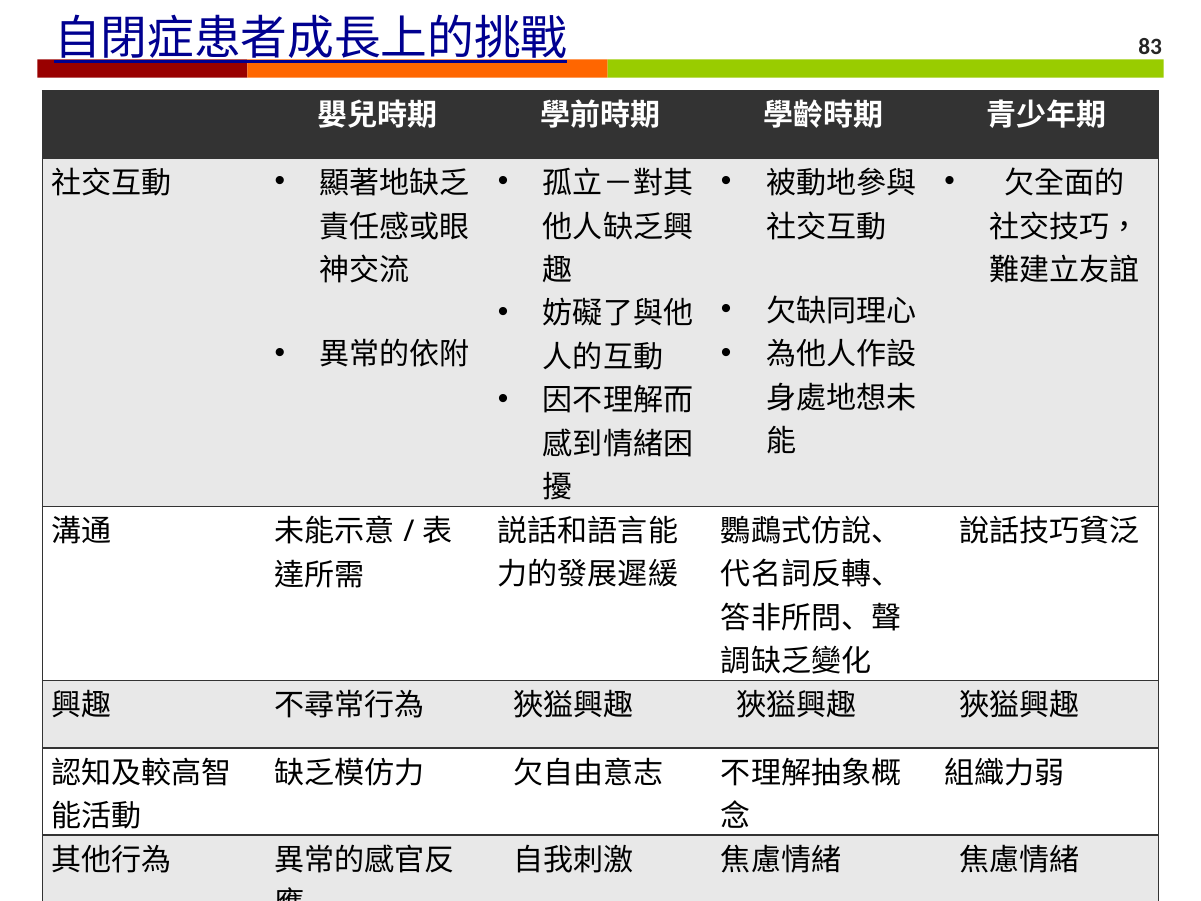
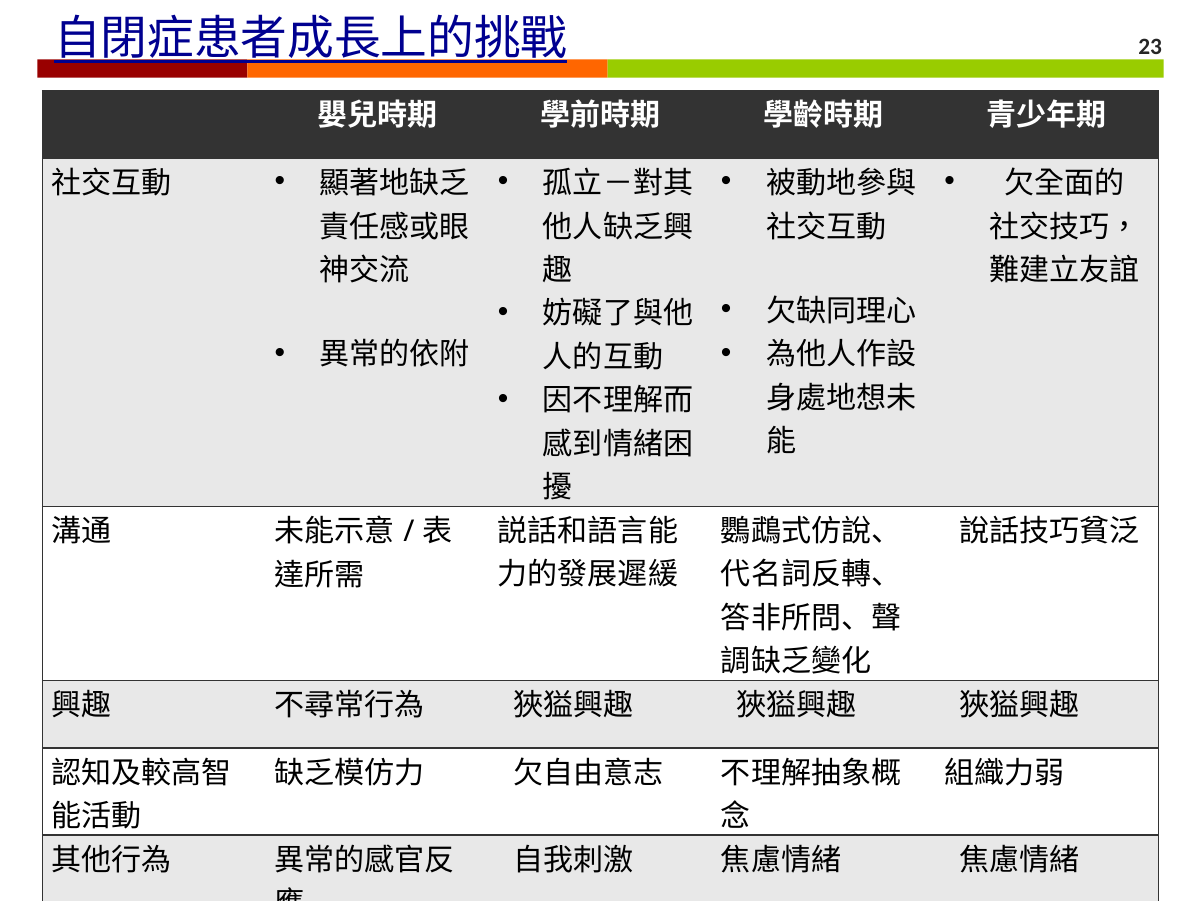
83: 83 -> 23
